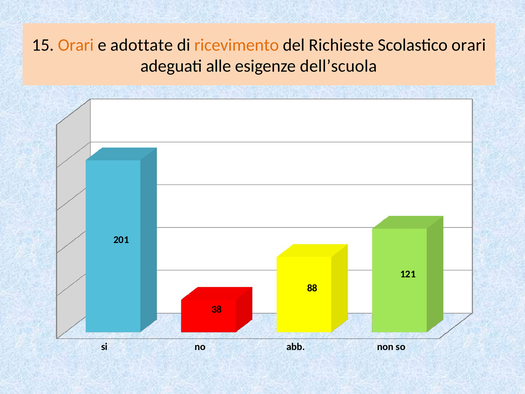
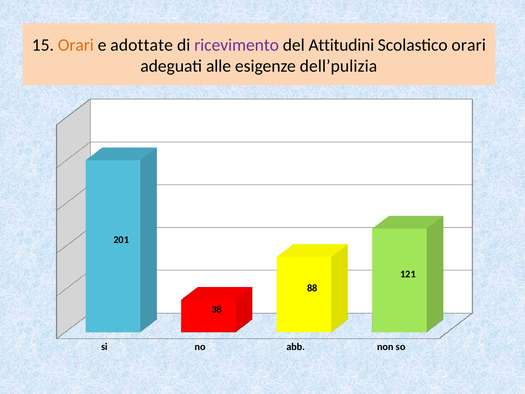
ricevimento colour: orange -> purple
Richieste: Richieste -> Attitudini
dell’scuola: dell’scuola -> dell’pulizia
